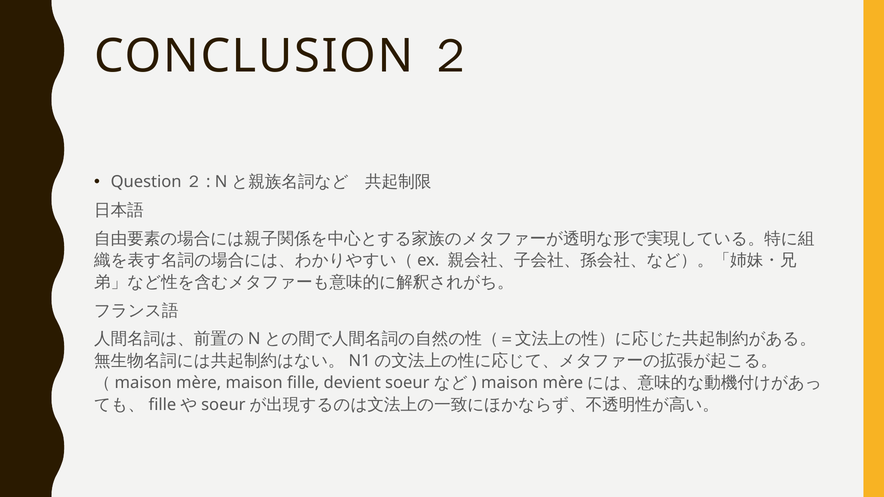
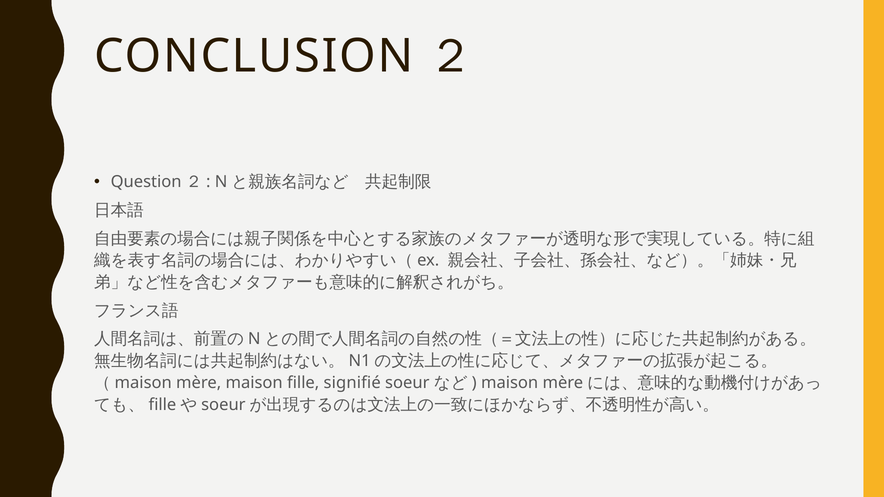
devient: devient -> signifié
